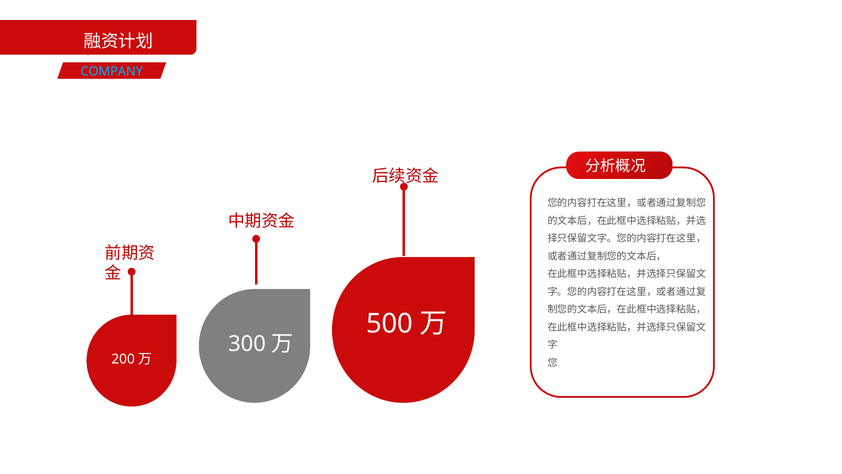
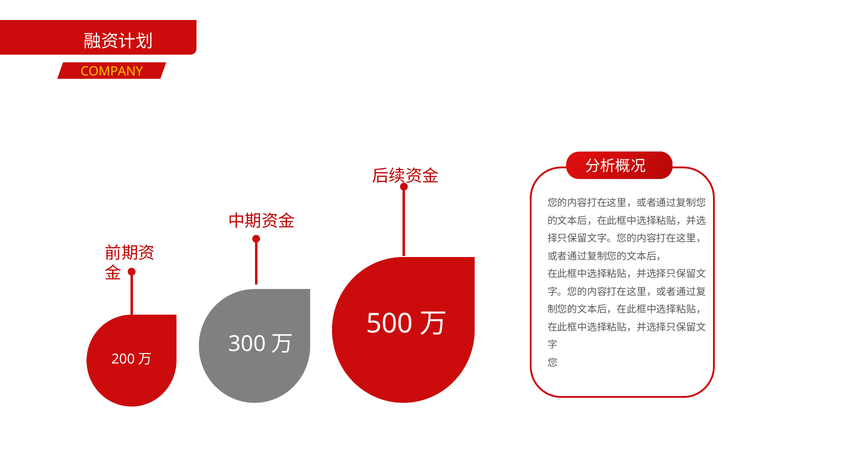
COMPANY colour: light blue -> yellow
